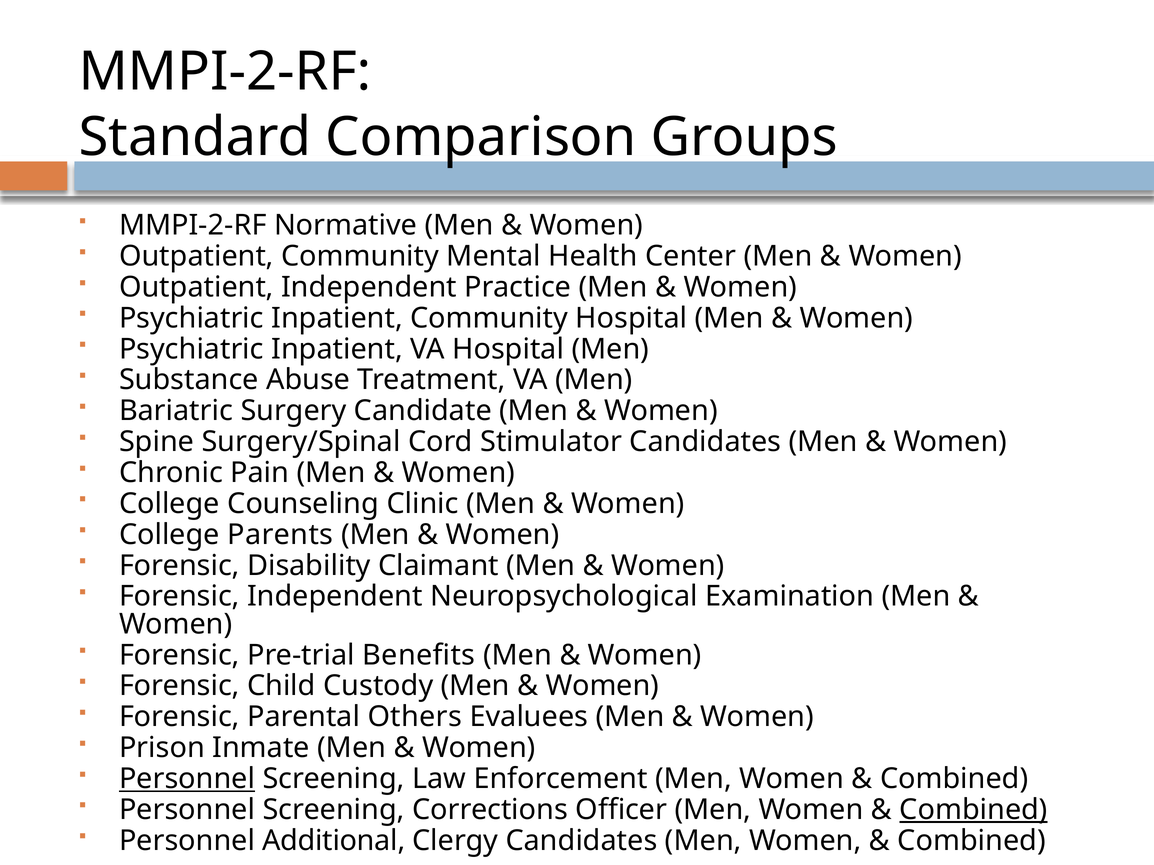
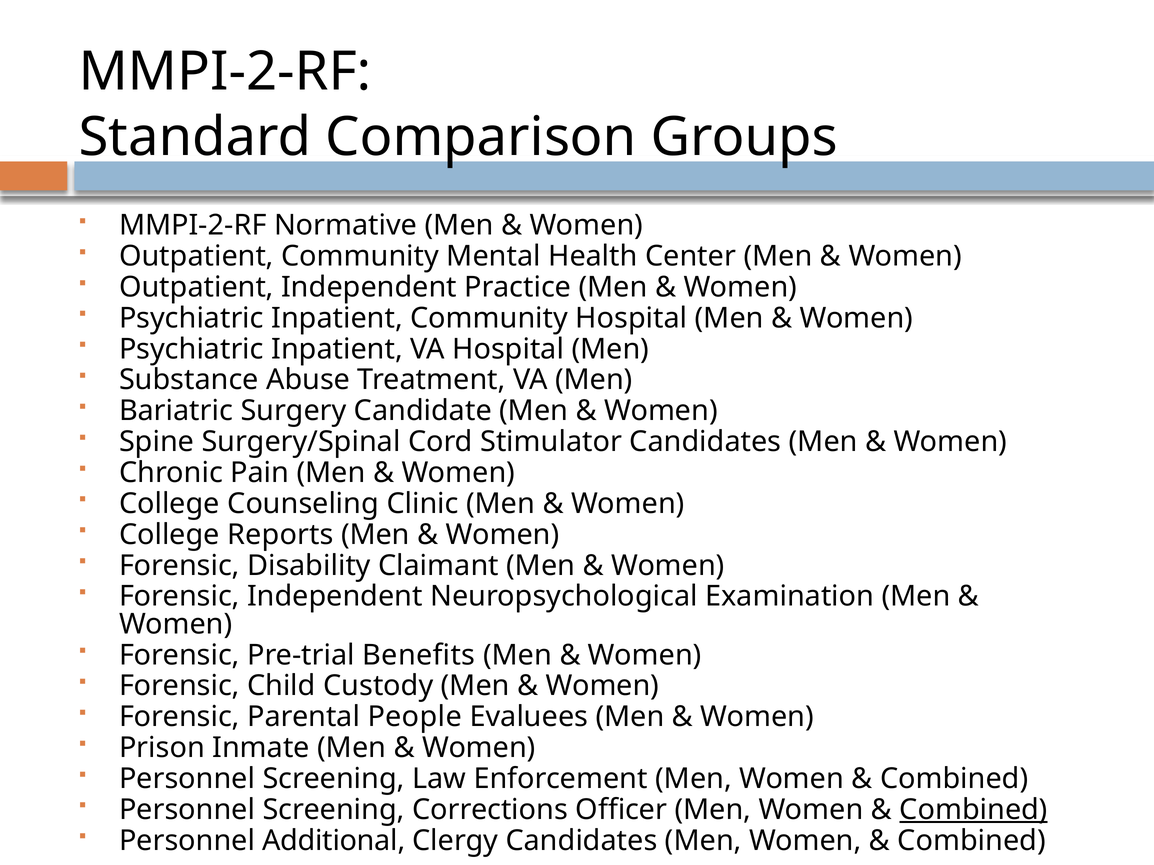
Parents: Parents -> Reports
Others: Others -> People
Personnel at (187, 779) underline: present -> none
